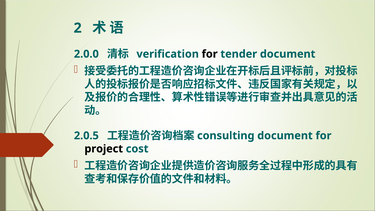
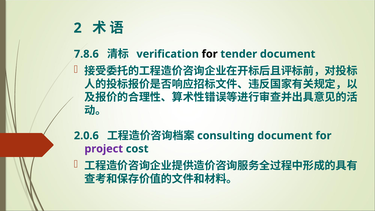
2.0.0: 2.0.0 -> 7.8.6
2.0.5: 2.0.5 -> 2.0.6
project colour: black -> purple
